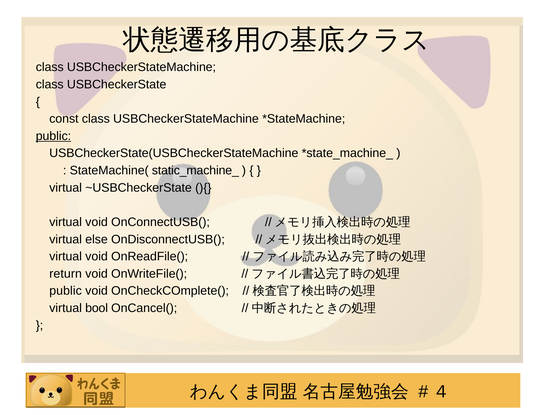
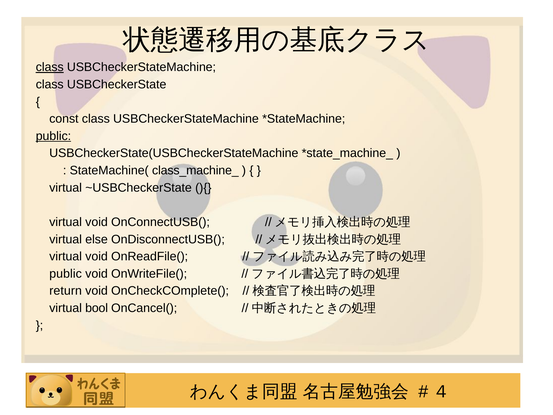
class at (50, 67) underline: none -> present
static_machine_: static_machine_ -> class_machine_
return at (66, 274): return -> public
public at (66, 291): public -> return
